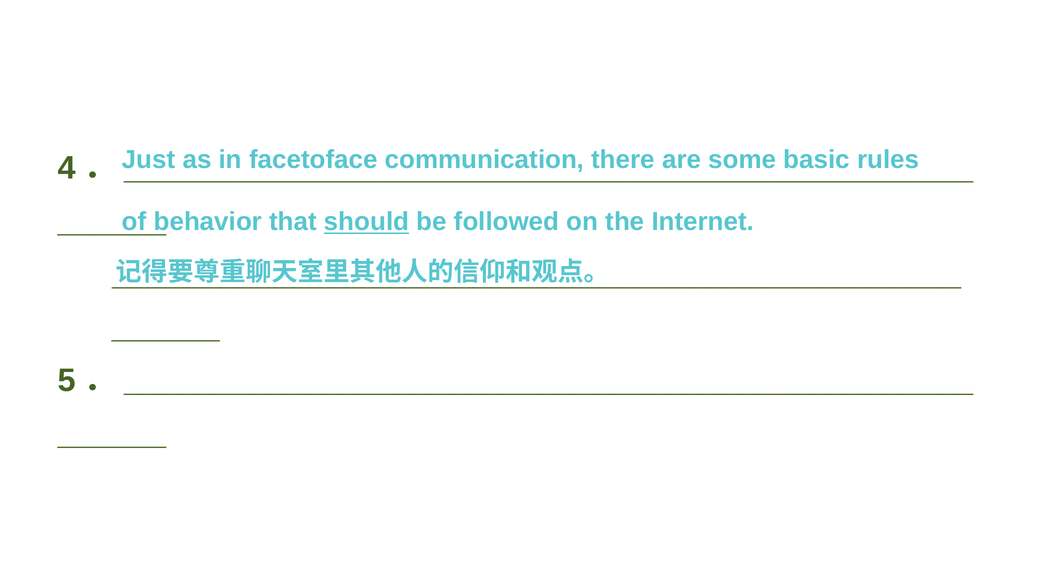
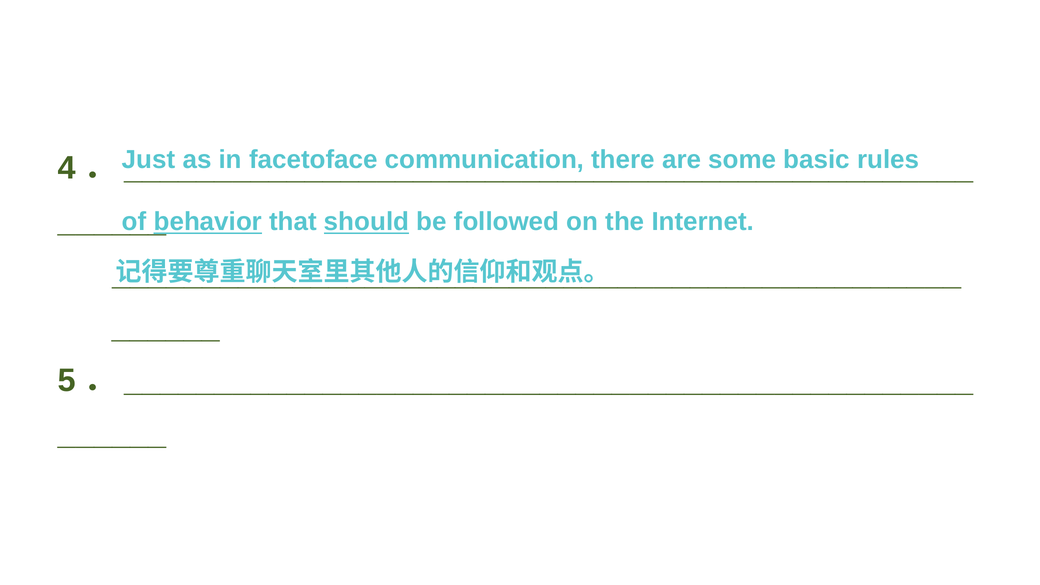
behavior underline: none -> present
